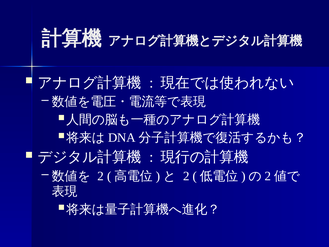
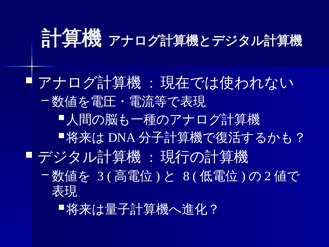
2 at (101, 176): 2 -> 3
2 at (186, 176): 2 -> 8
